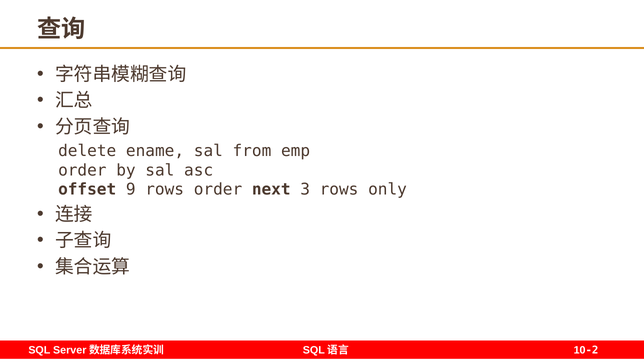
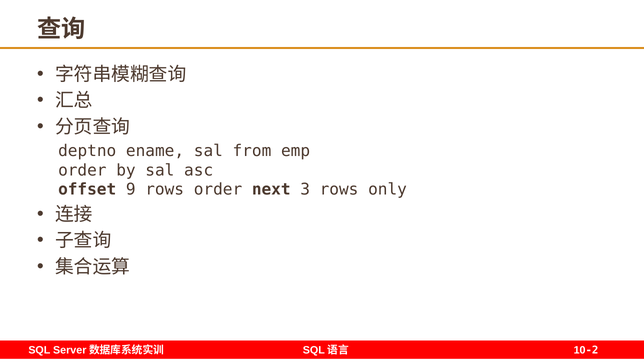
delete: delete -> deptno
